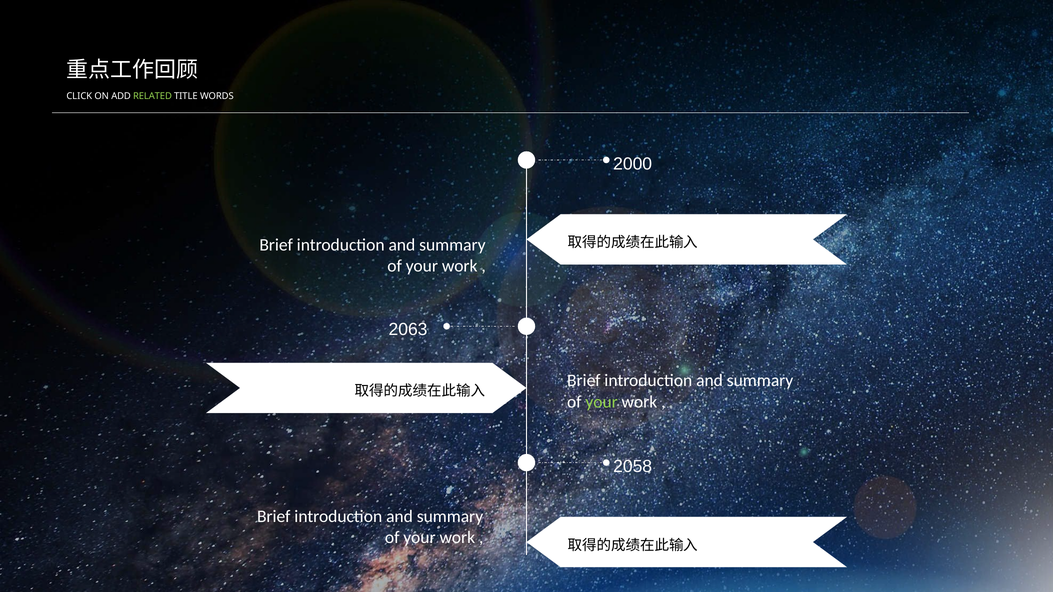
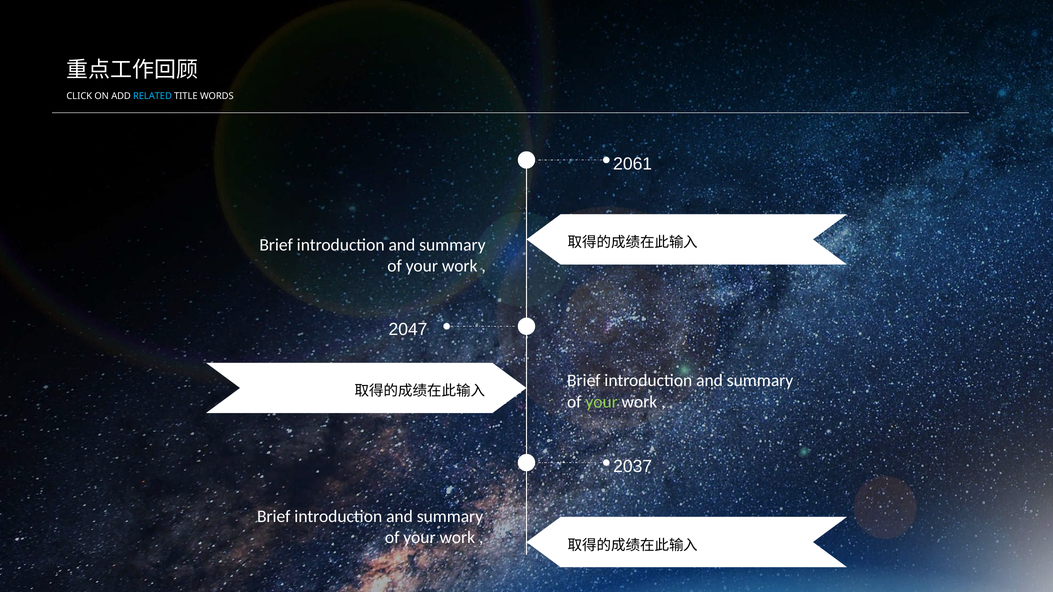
RELATED colour: light green -> light blue
2000: 2000 -> 2061
2063: 2063 -> 2047
2058: 2058 -> 2037
